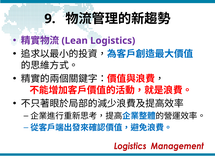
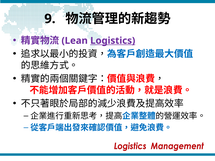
Logistics underline: none -> present
